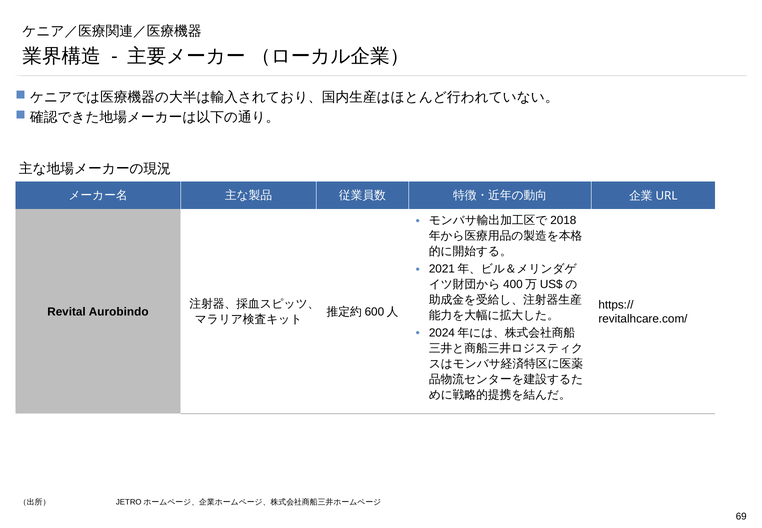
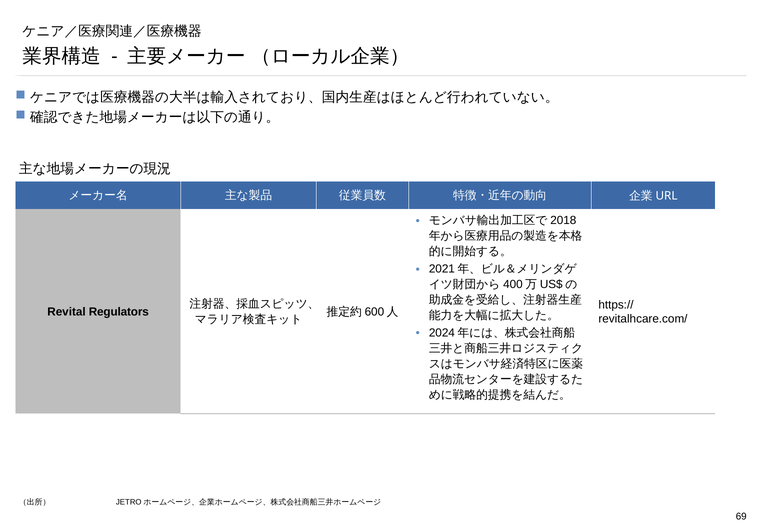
Aurobindo: Aurobindo -> Regulators
